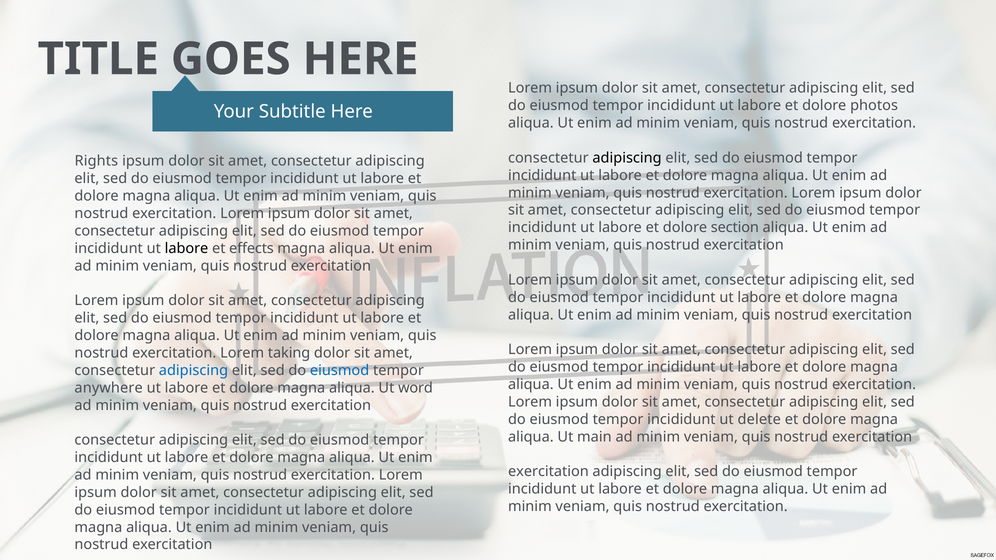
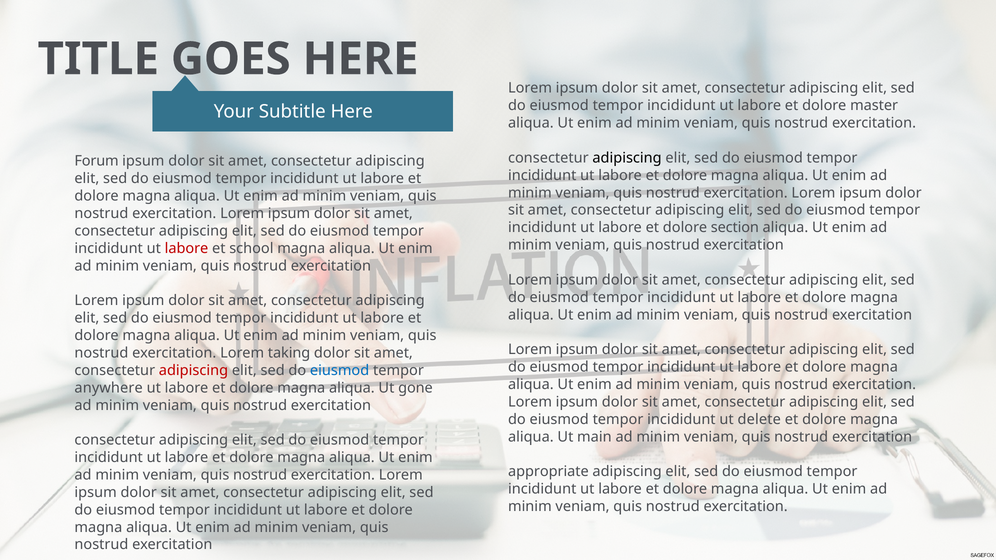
photos: photos -> master
Rights: Rights -> Forum
labore at (186, 248) colour: black -> red
effects: effects -> school
adipiscing at (193, 371) colour: blue -> red
word: word -> gone
exercitation at (548, 472): exercitation -> appropriate
